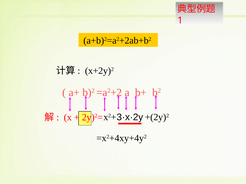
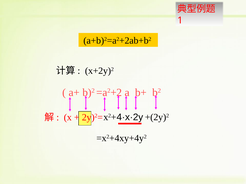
3·x·2y: 3·x·2y -> 4·x·2y
